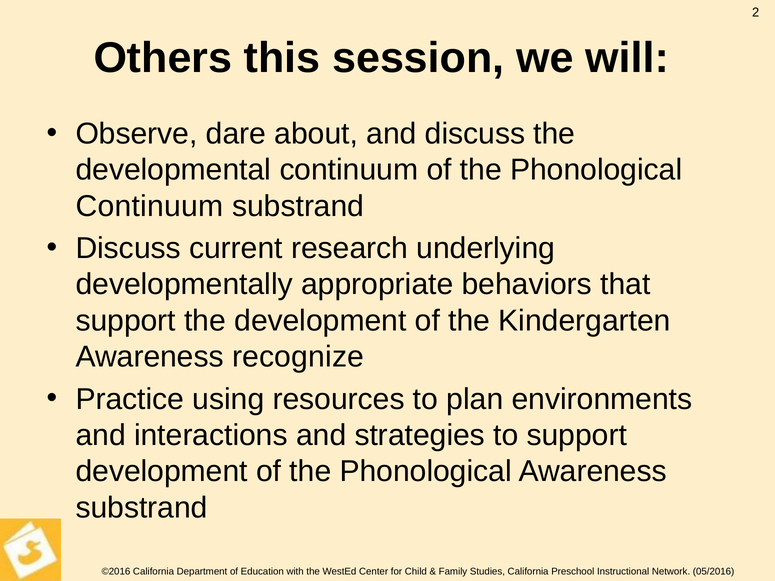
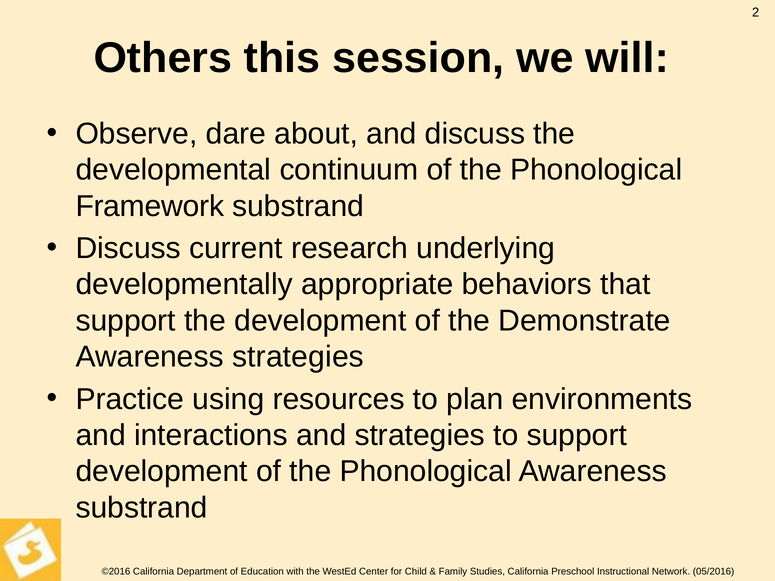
Continuum at (150, 206): Continuum -> Framework
Kindergarten: Kindergarten -> Demonstrate
Awareness recognize: recognize -> strategies
